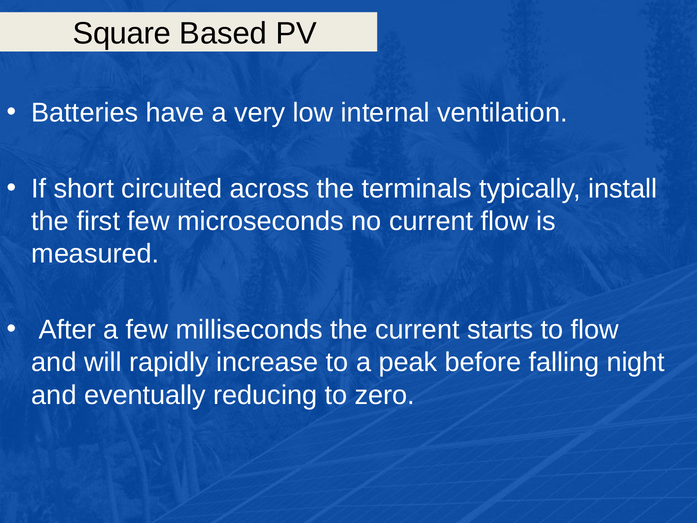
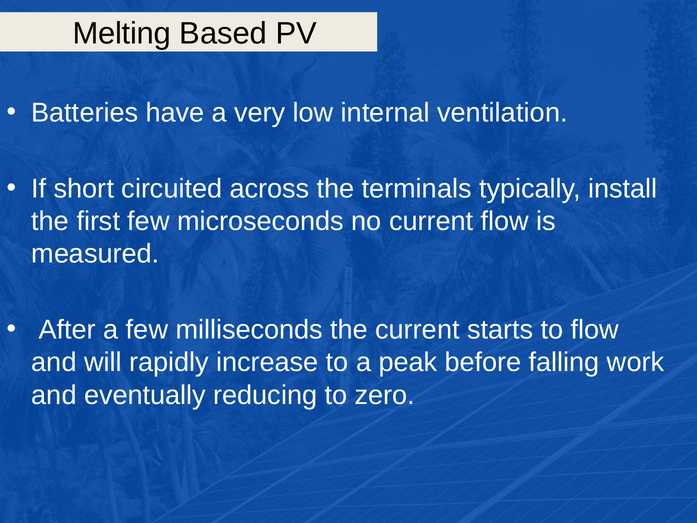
Square: Square -> Melting
night: night -> work
